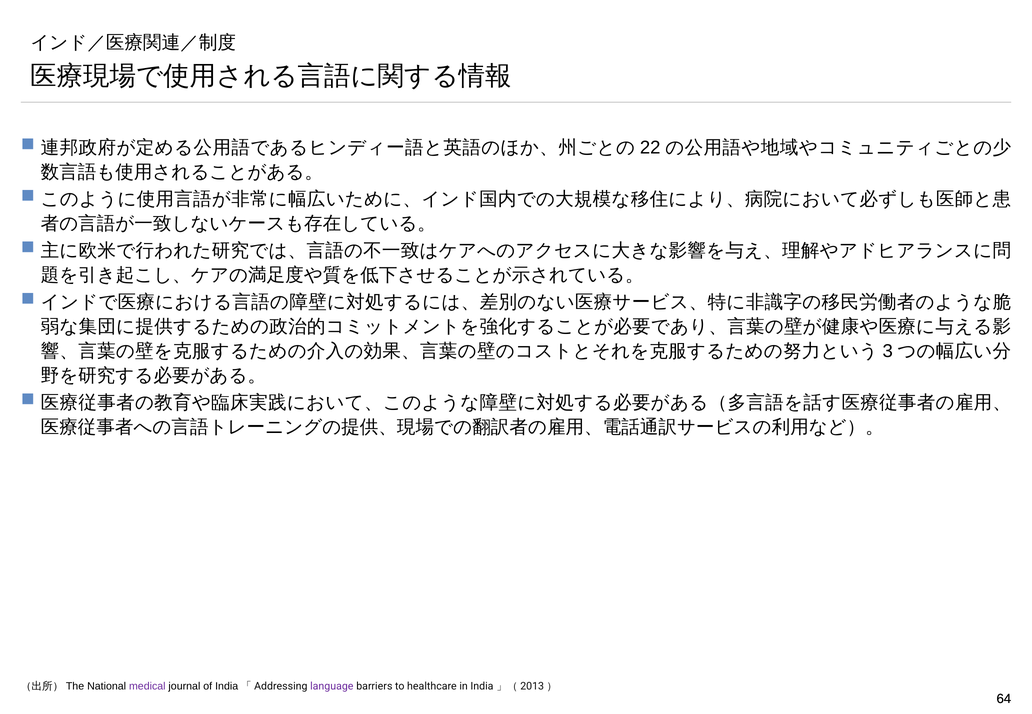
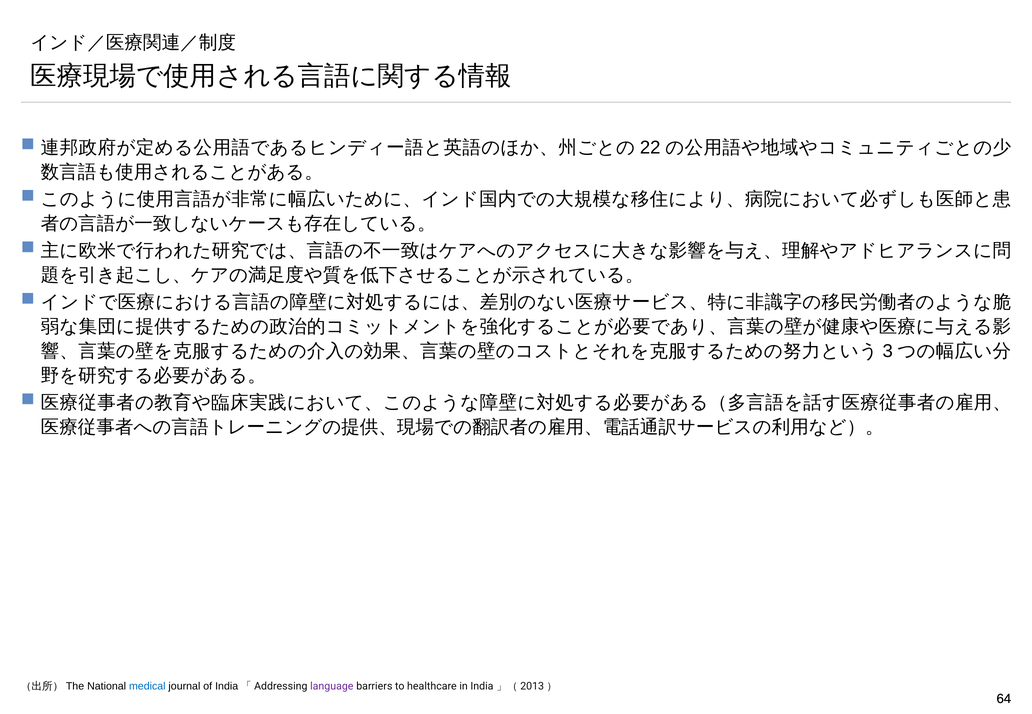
medical colour: purple -> blue
